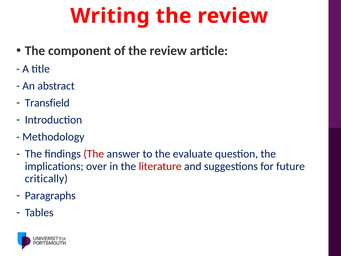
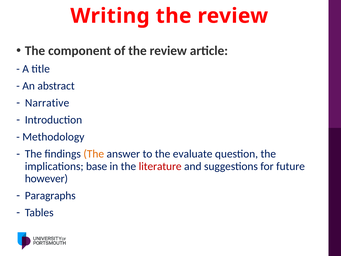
Transfield: Transfield -> Narrative
The at (94, 154) colour: red -> orange
over: over -> base
critically: critically -> however
